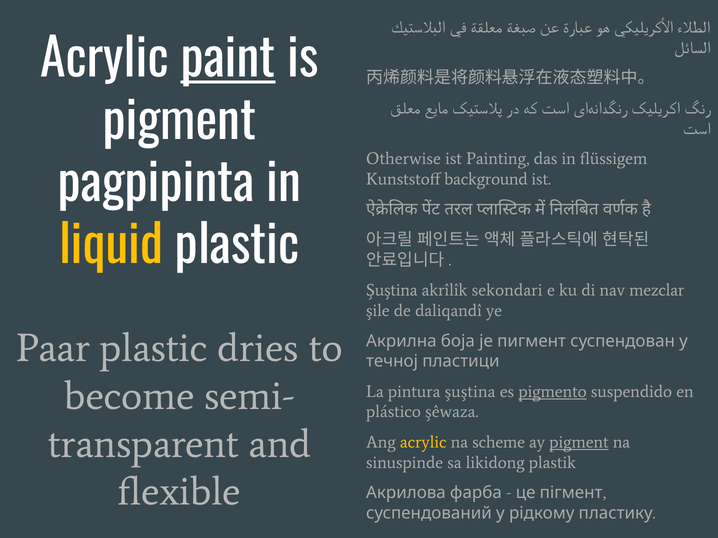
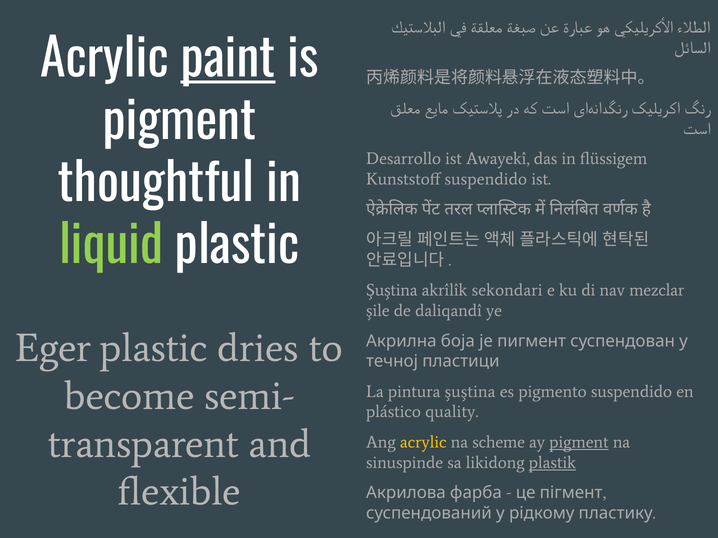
Otherwise: Otherwise -> Desarrollo
Painting: Painting -> Awayekî
pagpipinta: pagpipinta -> thoughtful
Kunststoff background: background -> suspendido
liquid colour: yellow -> light green
Paar: Paar -> Eger
pigmento underline: present -> none
şêwaza: şêwaza -> quality
plastik underline: none -> present
